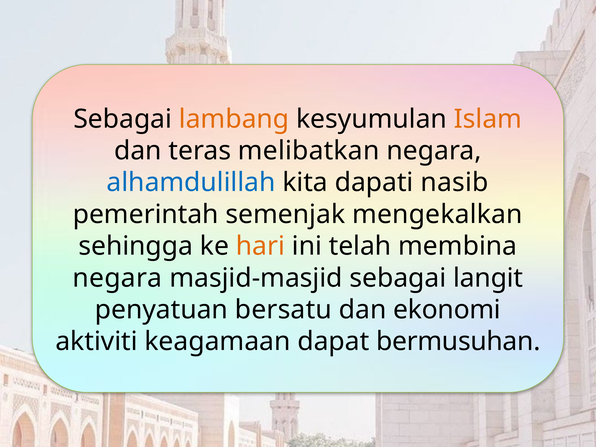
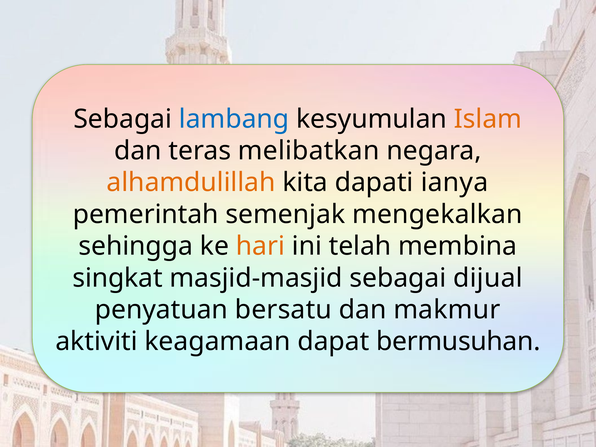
lambang colour: orange -> blue
alhamdulillah colour: blue -> orange
nasib: nasib -> ianya
negara at (117, 278): negara -> singkat
langit: langit -> dijual
ekonomi: ekonomi -> makmur
